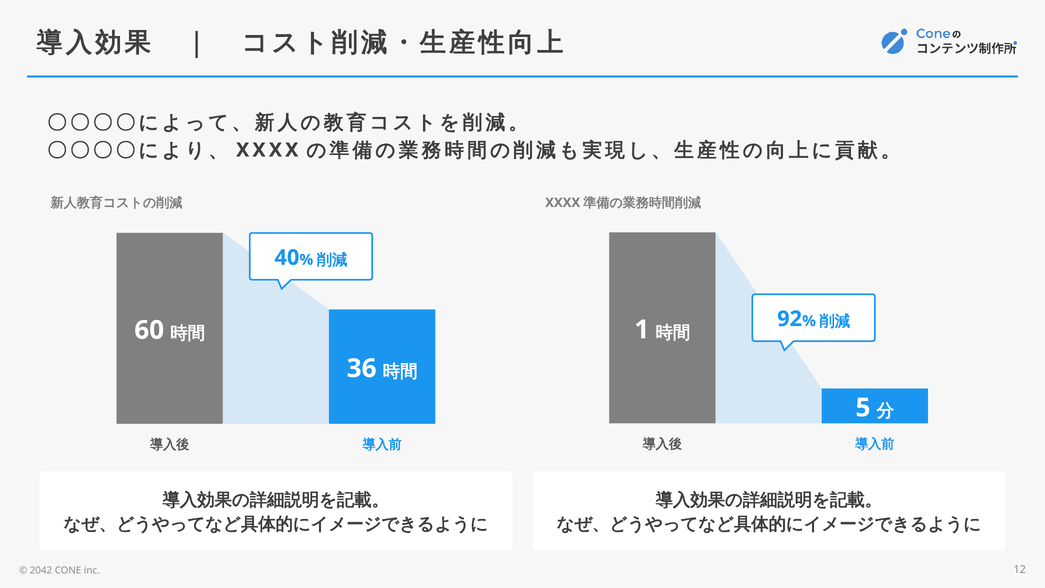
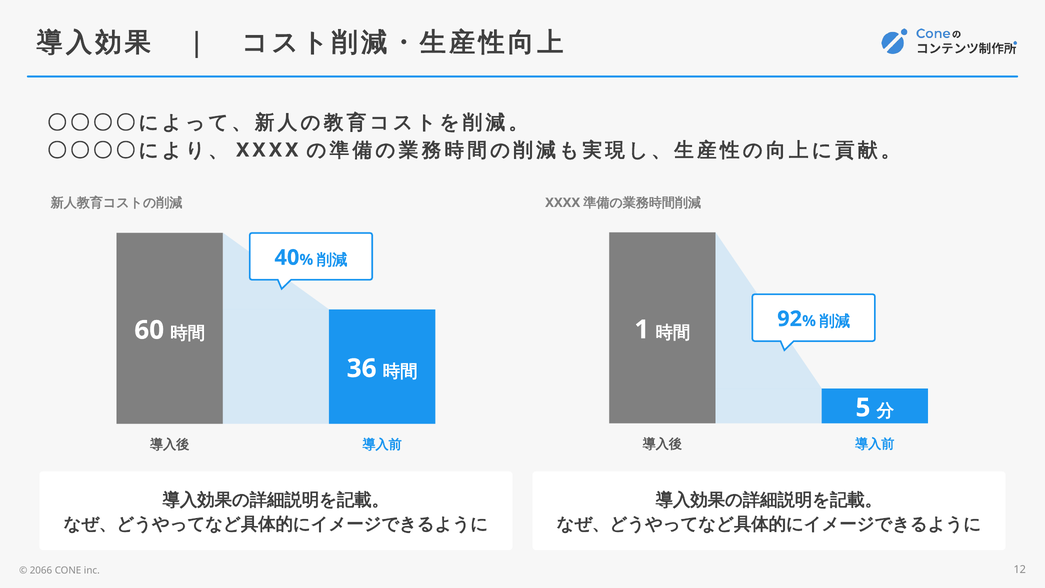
2042: 2042 -> 2066
